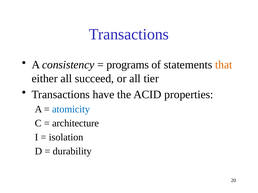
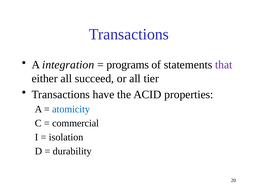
consistency: consistency -> integration
that colour: orange -> purple
architecture: architecture -> commercial
